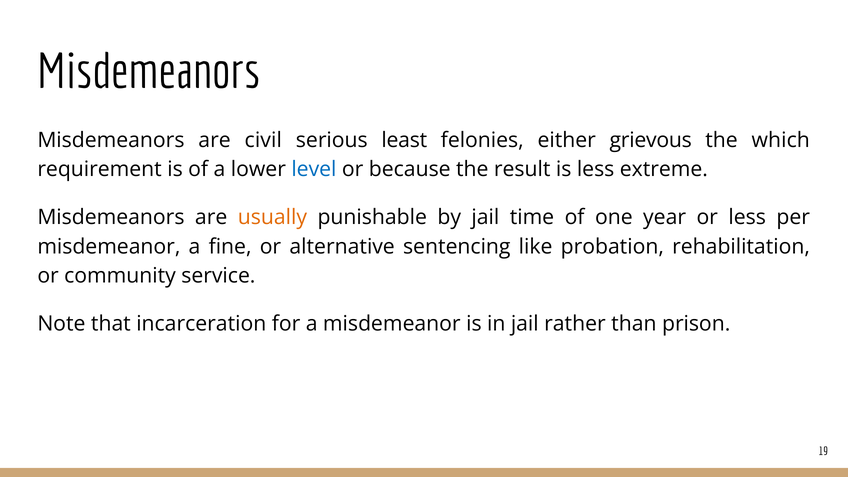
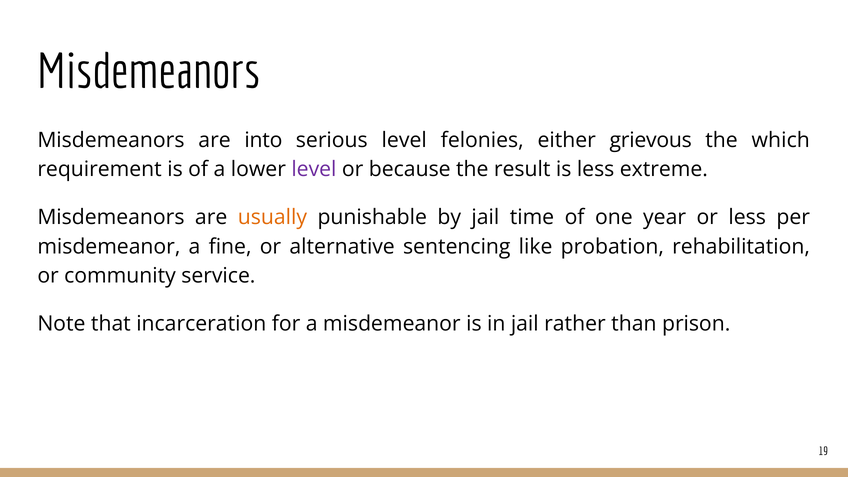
civil: civil -> into
serious least: least -> level
level at (314, 169) colour: blue -> purple
